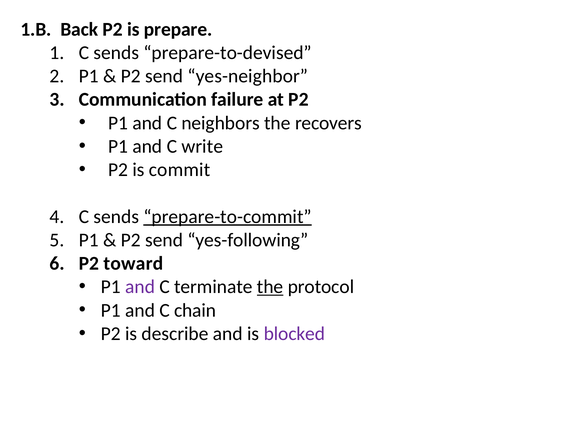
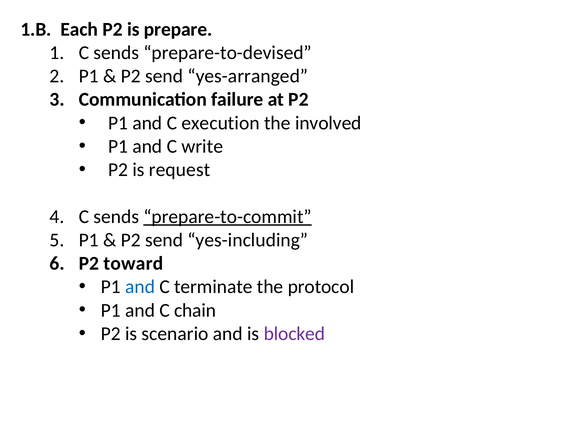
Back: Back -> Each
yes-neighbor: yes-neighbor -> yes-arranged
neighbors: neighbors -> execution
recovers: recovers -> involved
commit: commit -> request
yes-following: yes-following -> yes-including
and at (140, 287) colour: purple -> blue
the at (270, 287) underline: present -> none
describe: describe -> scenario
